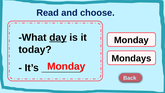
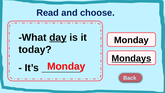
Mondays underline: none -> present
